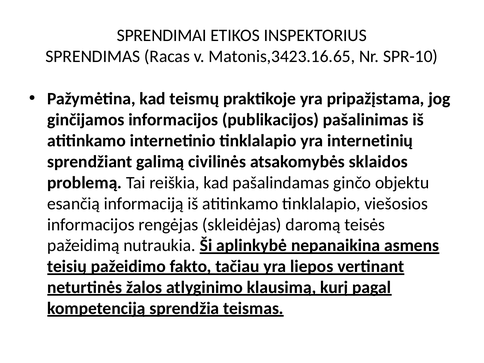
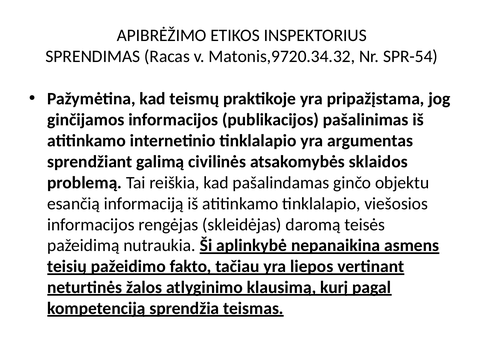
SPRENDIMAI: SPRENDIMAI -> APIBRĖŽIMO
Matonis,3423.16.65: Matonis,3423.16.65 -> Matonis,9720.34.32
SPR-10: SPR-10 -> SPR-54
internetinių: internetinių -> argumentas
